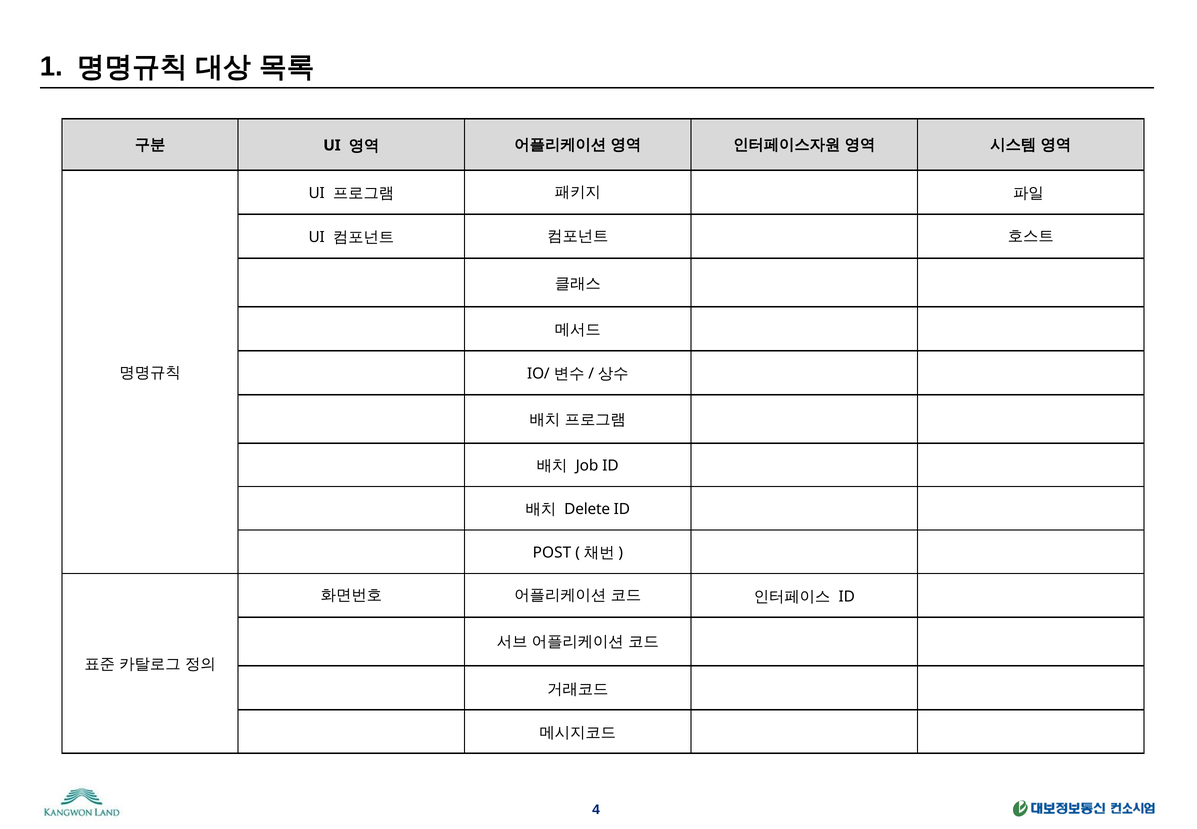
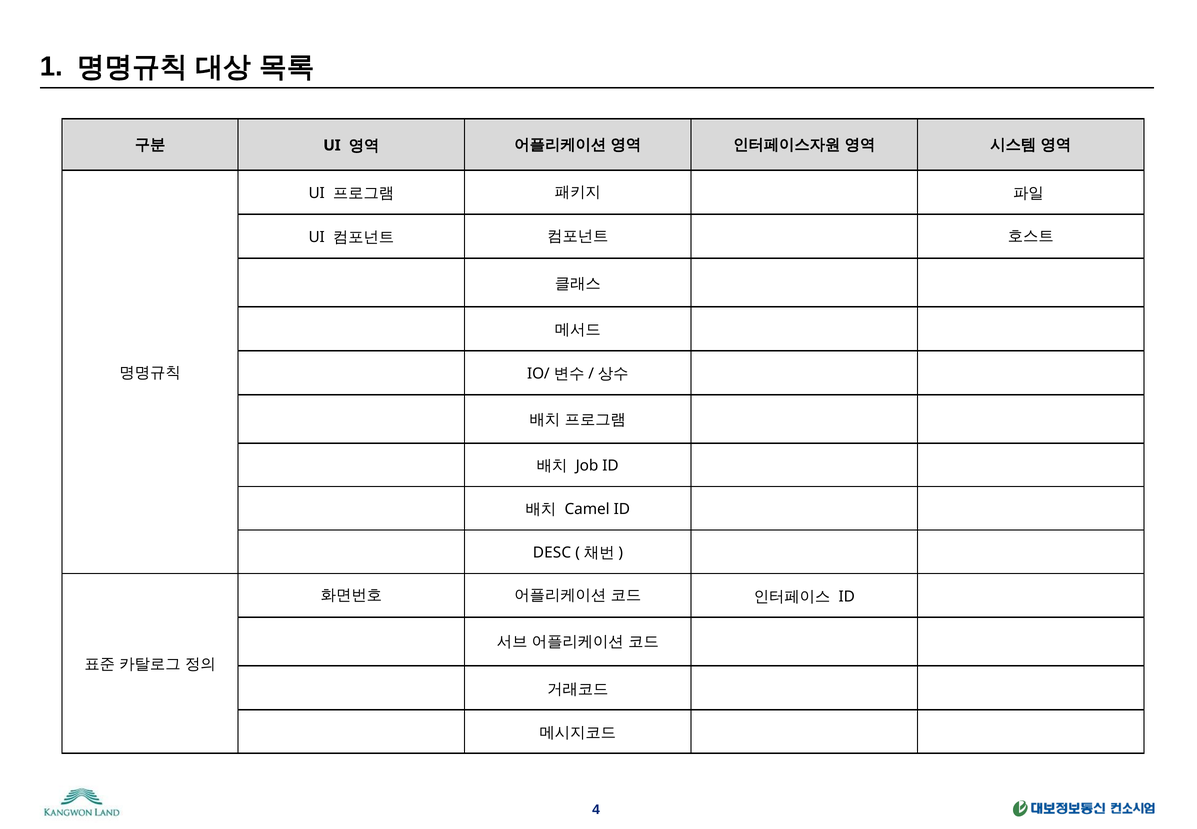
Delete: Delete -> Camel
POST: POST -> DESC
